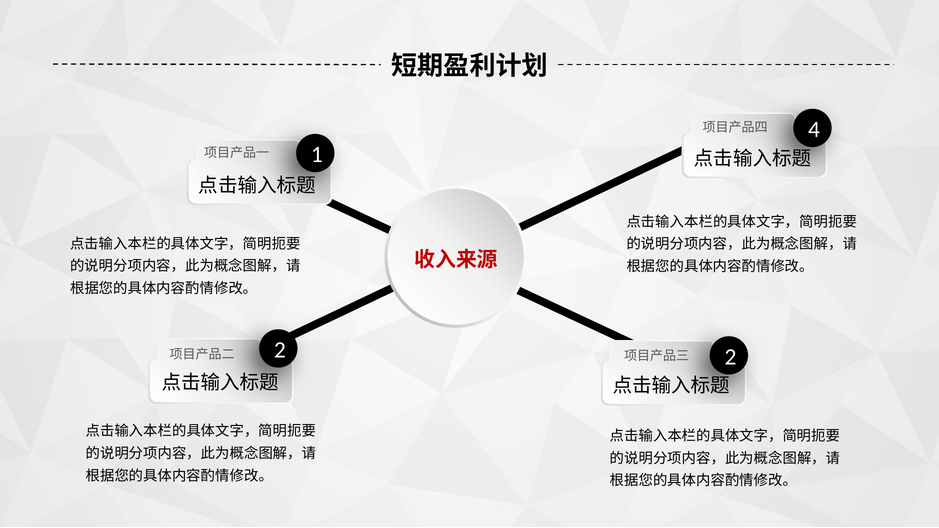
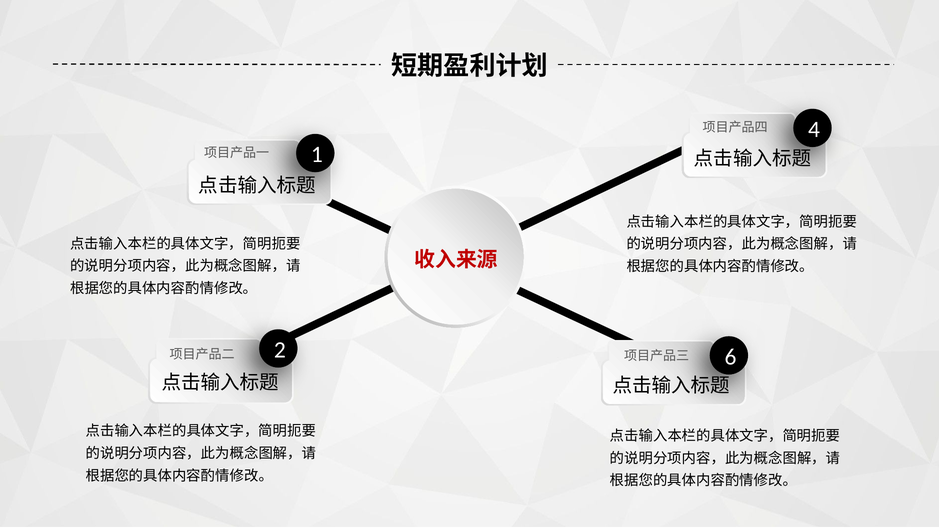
2 2: 2 -> 6
